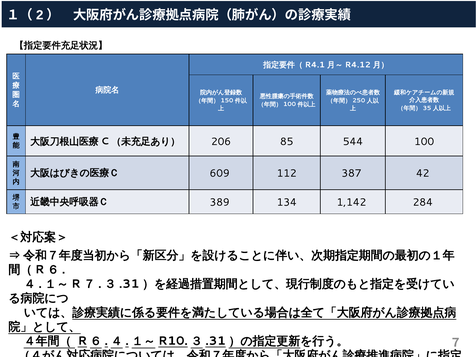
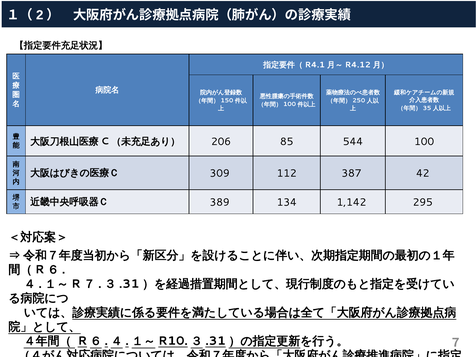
609: 609 -> 309
284: 284 -> 295
